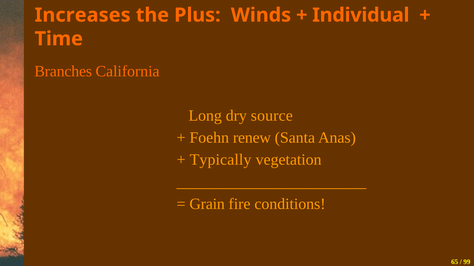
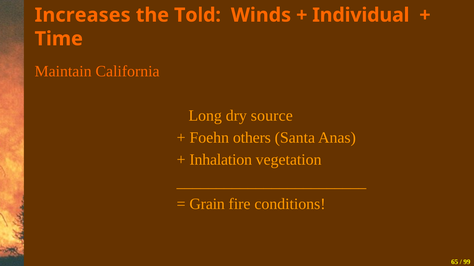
Plus: Plus -> Told
Branches: Branches -> Maintain
renew: renew -> others
Typically: Typically -> Inhalation
